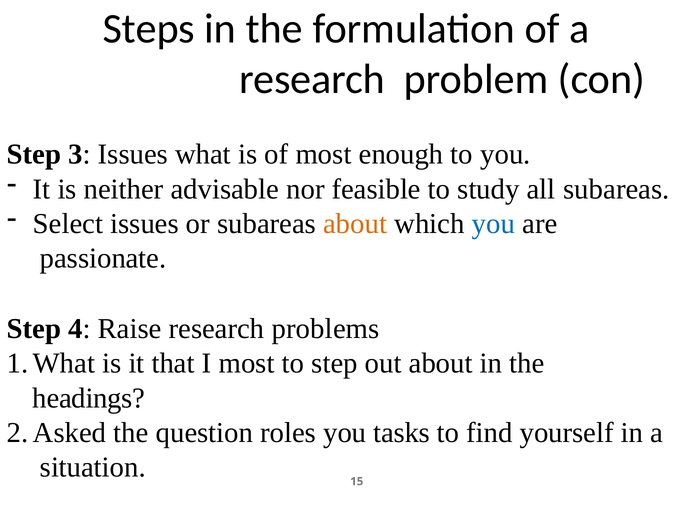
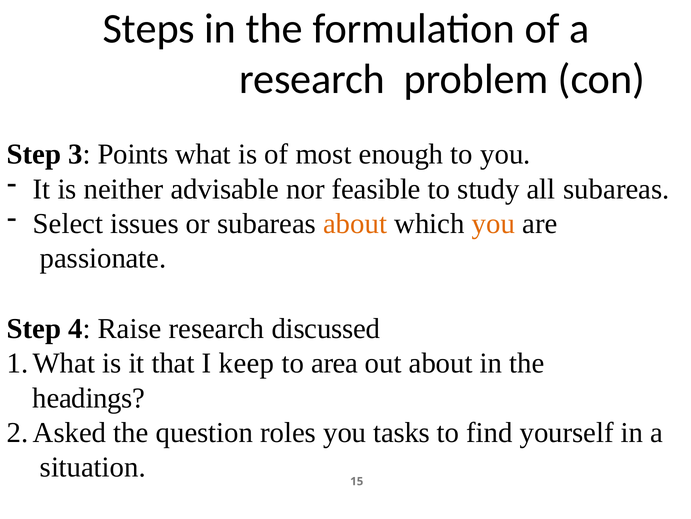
3 Issues: Issues -> Points
you at (493, 223) colour: blue -> orange
problems: problems -> discussed
I most: most -> keep
to step: step -> area
